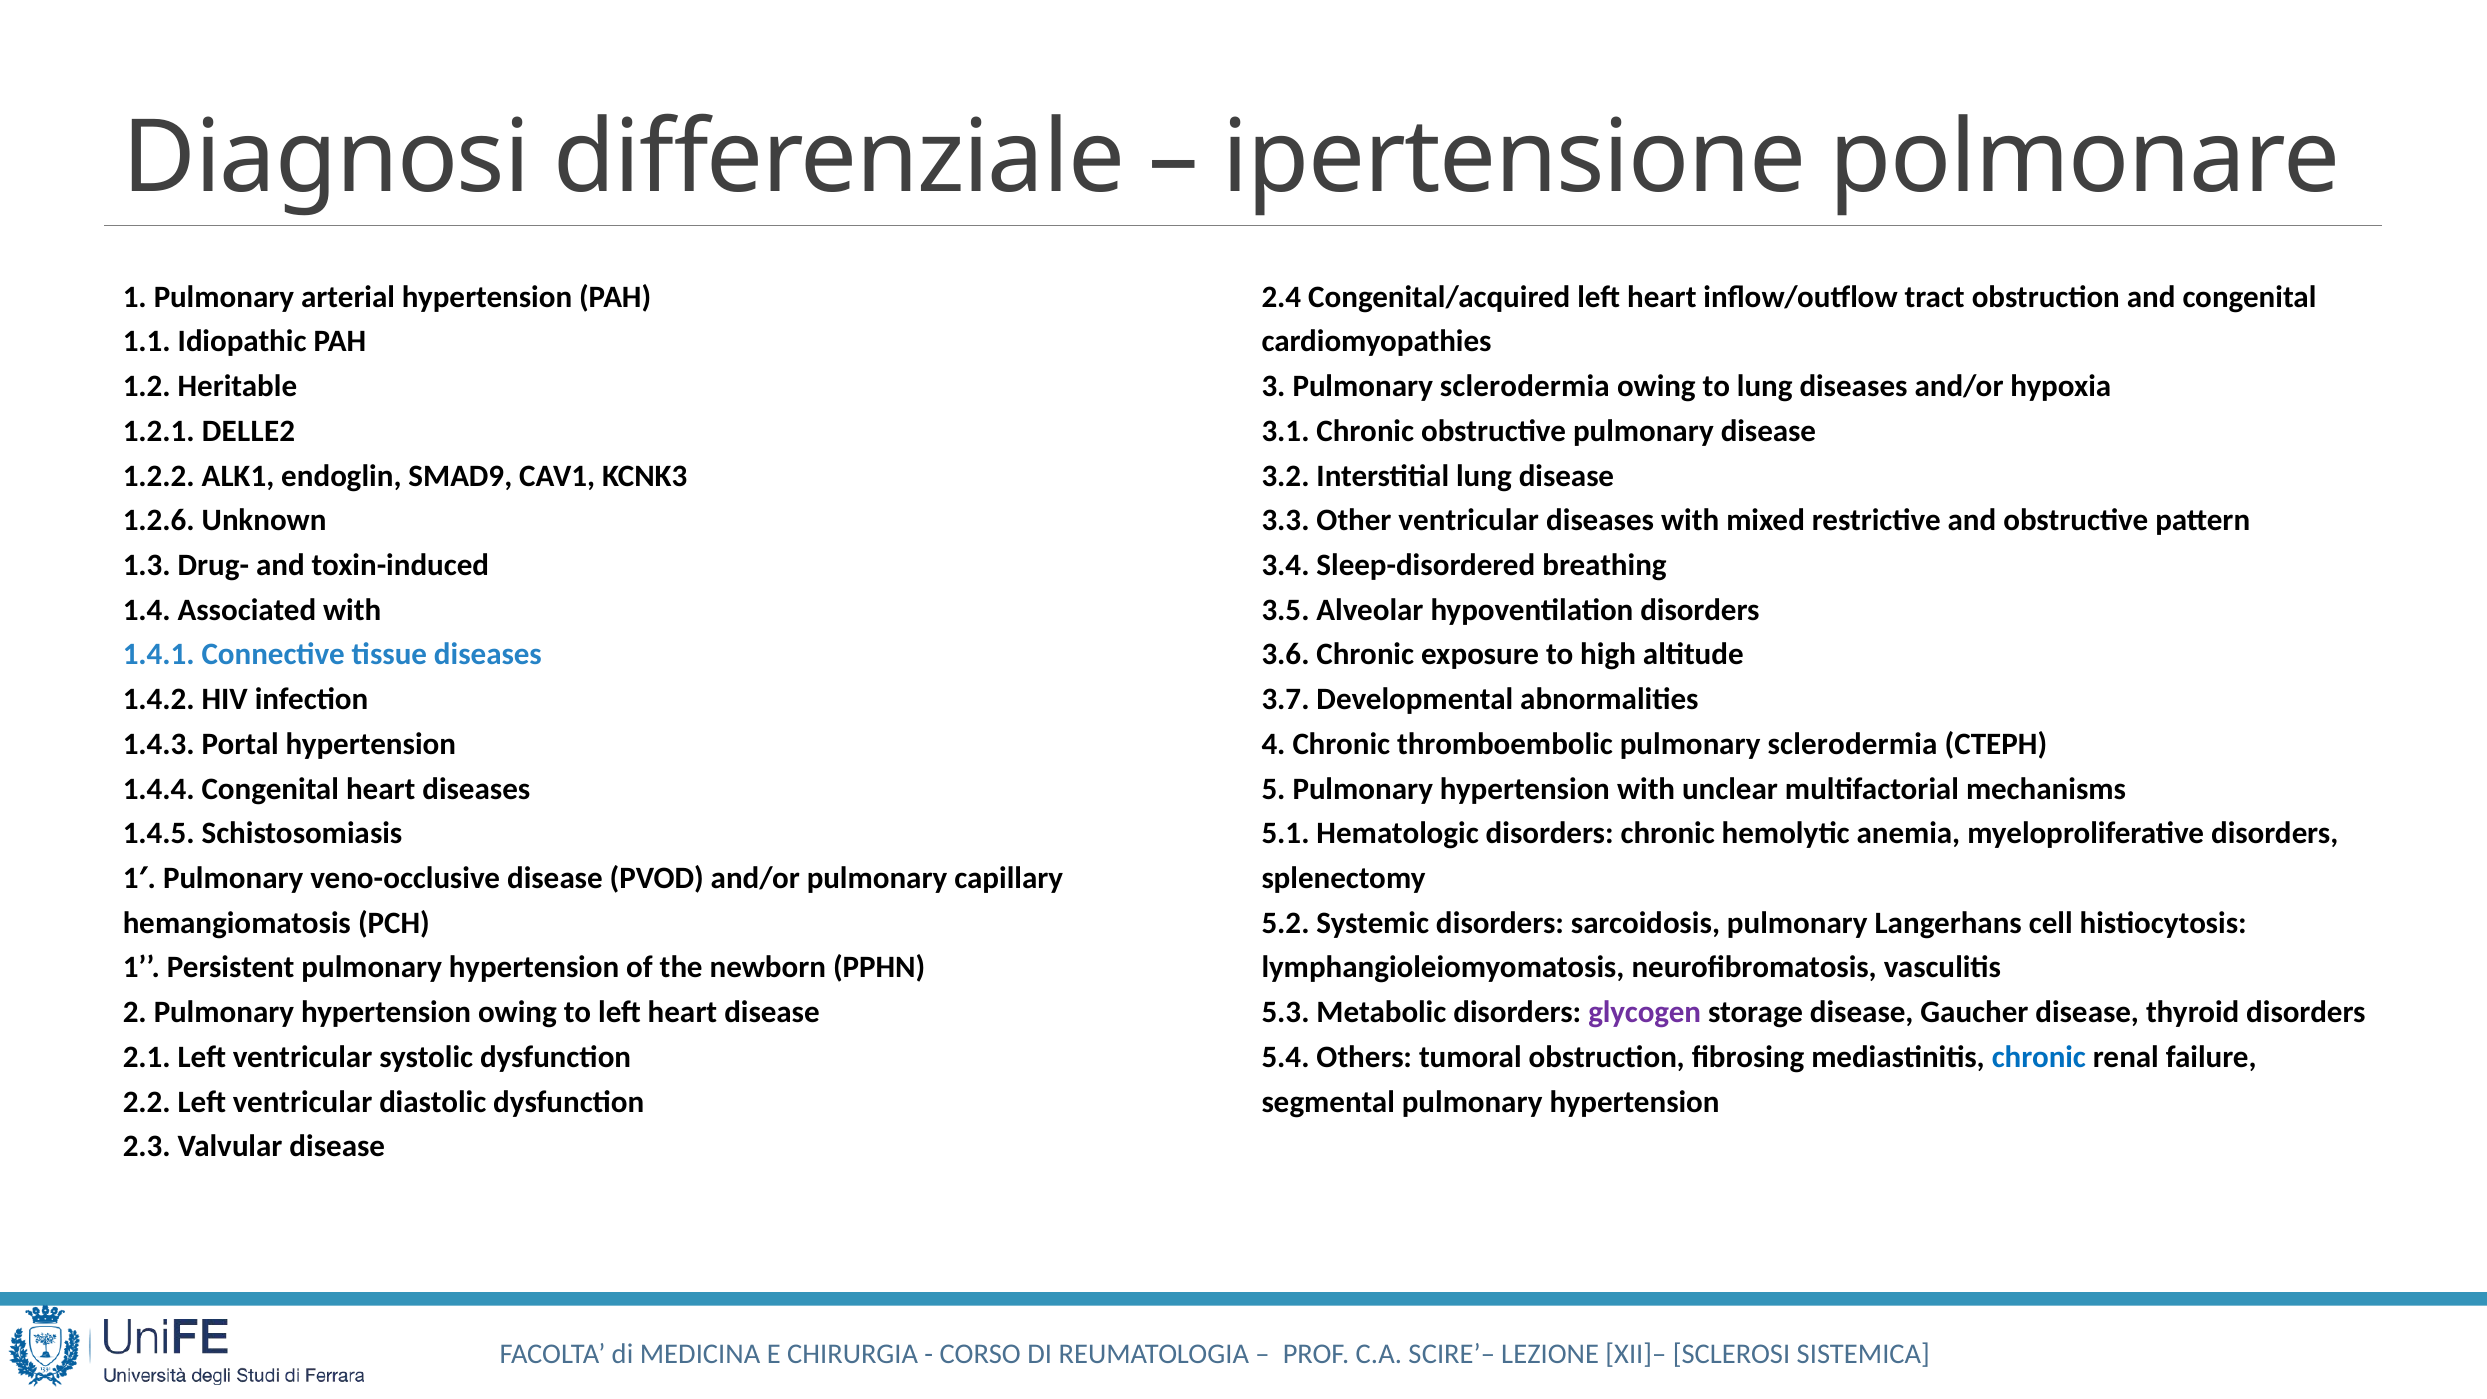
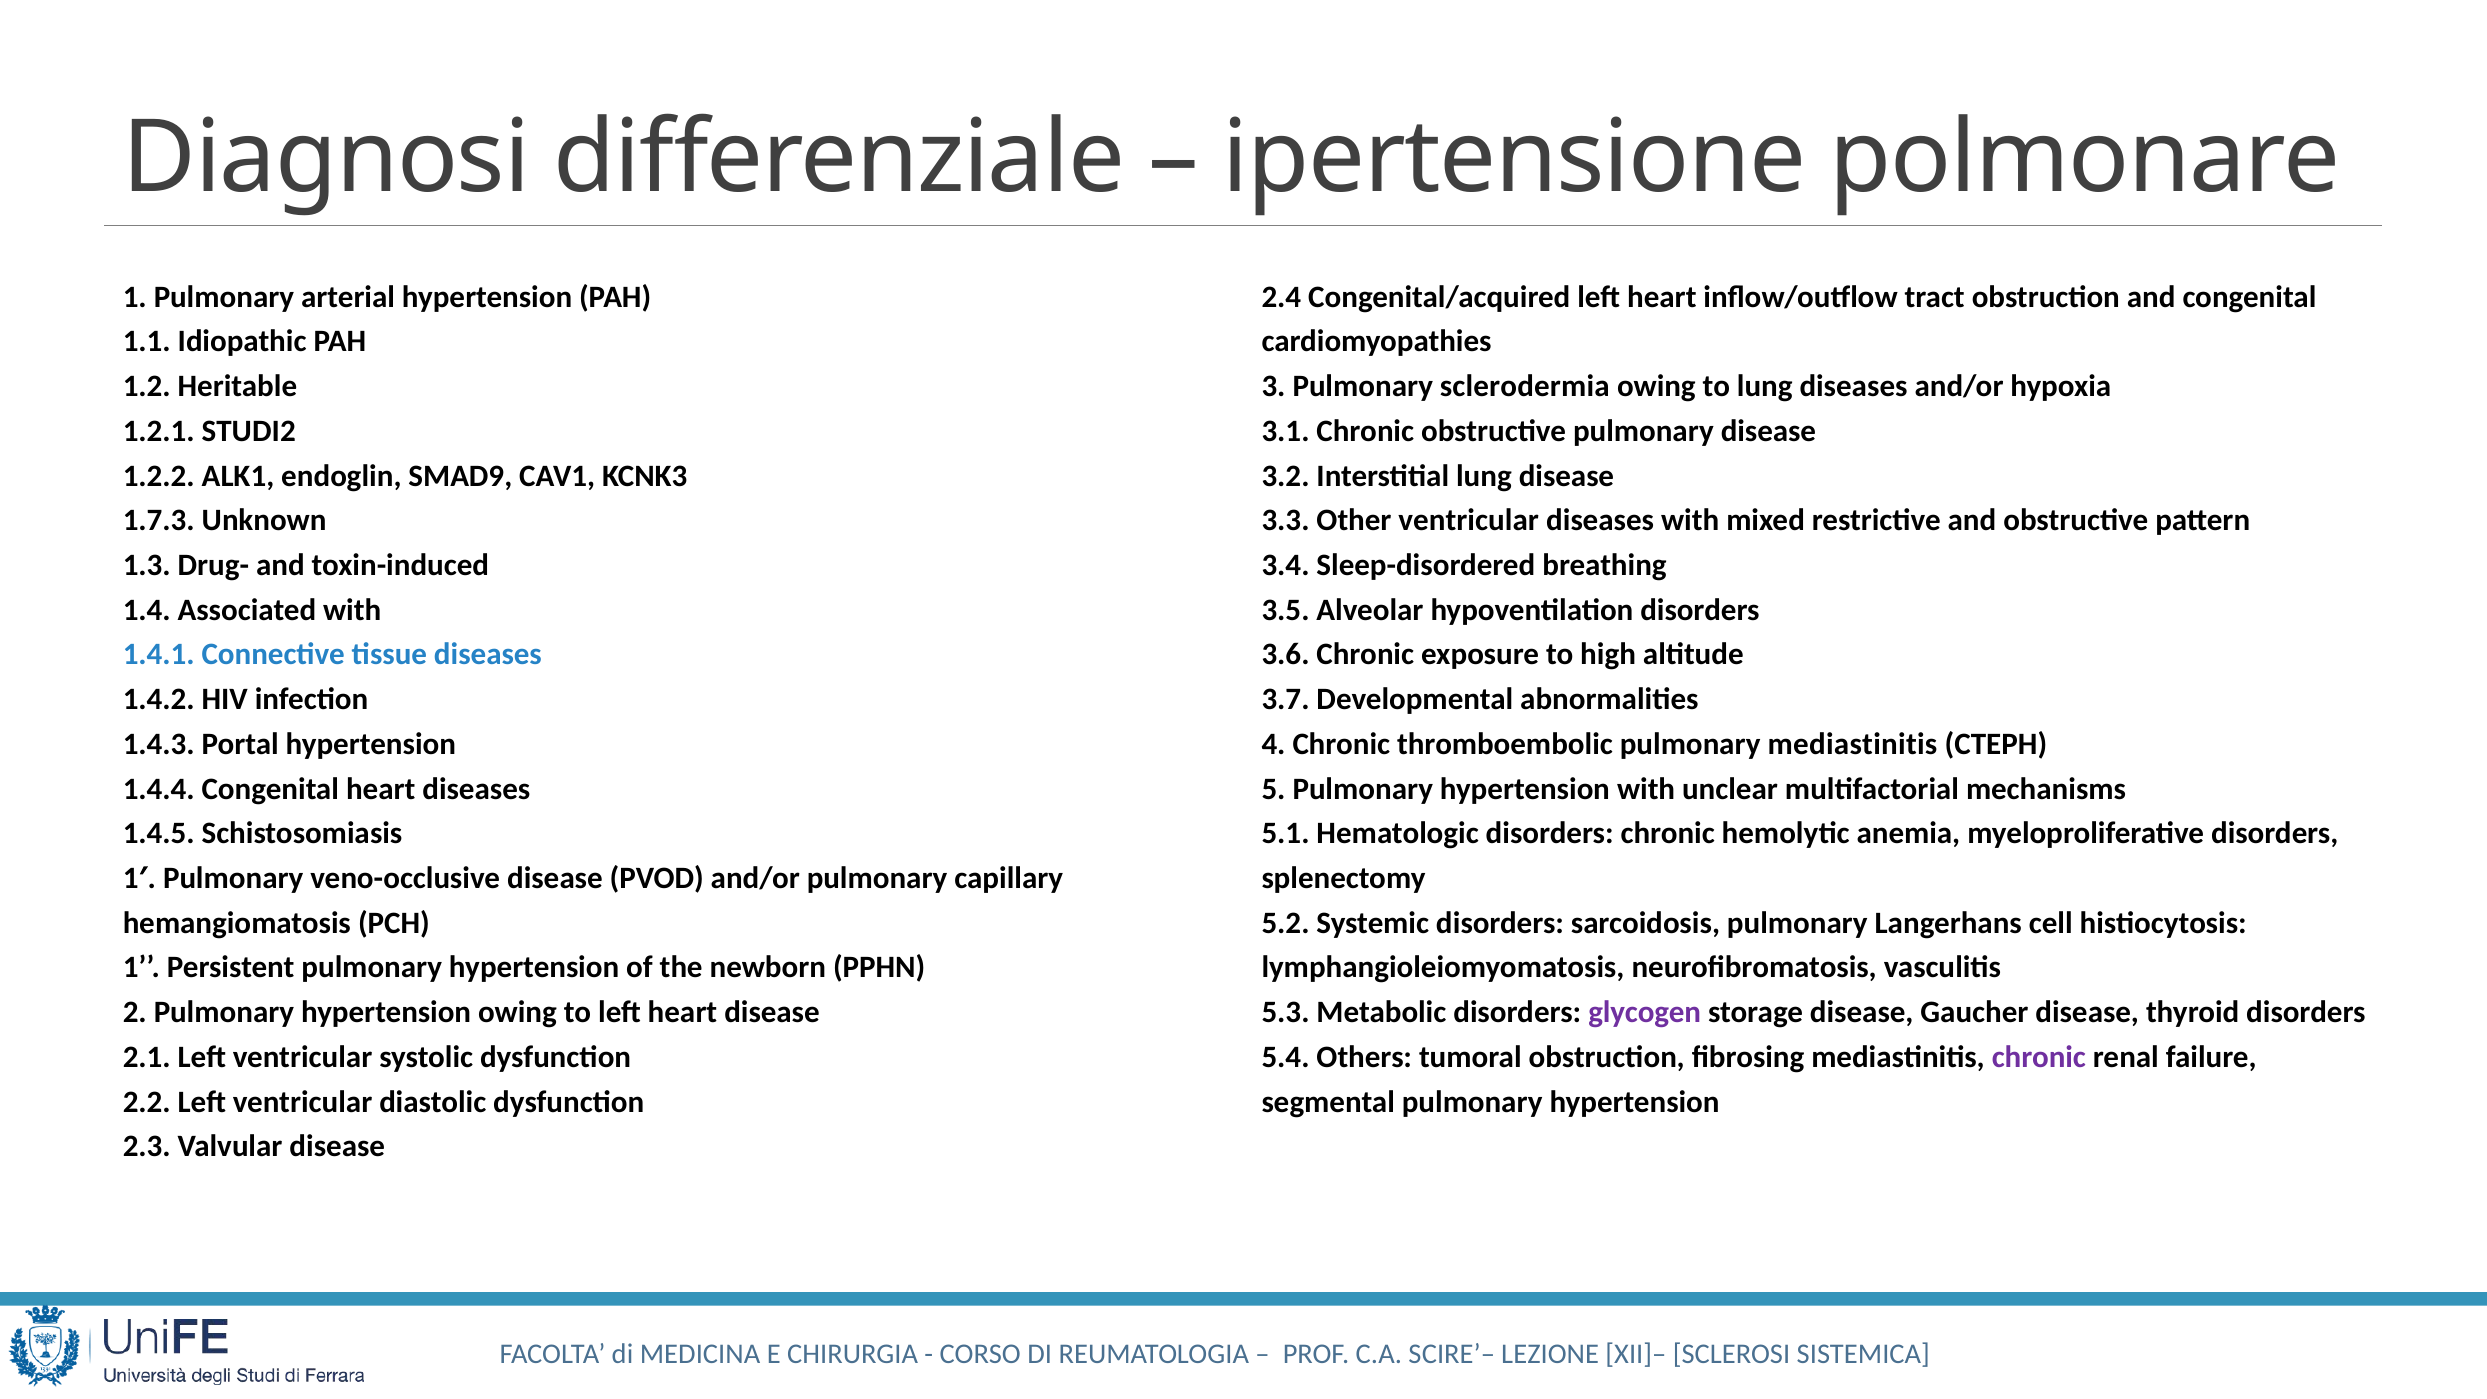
DELLE2: DELLE2 -> STUDI2
1.2.6: 1.2.6 -> 1.7.3
thromboembolic pulmonary sclerodermia: sclerodermia -> mediastinitis
chronic at (2039, 1057) colour: blue -> purple
